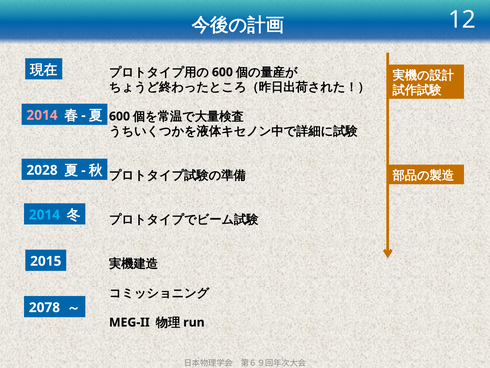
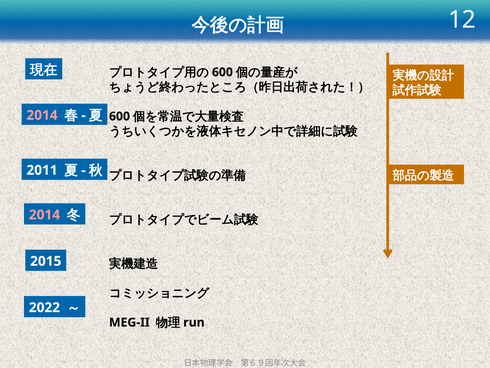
2028: 2028 -> 2011
2014 at (44, 215) colour: light blue -> pink
2078: 2078 -> 2022
